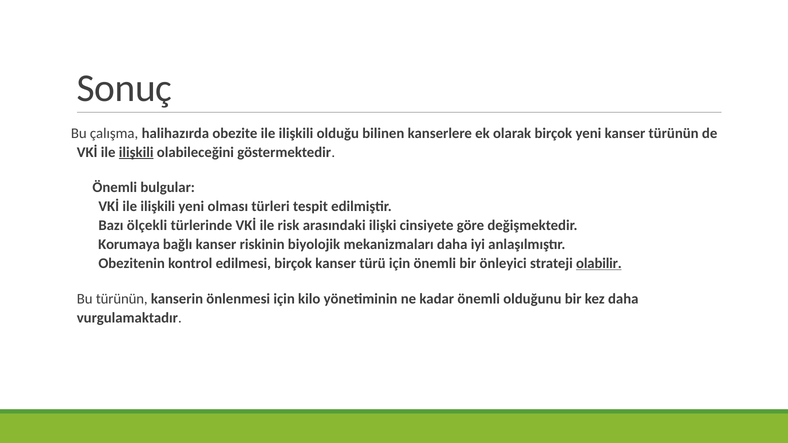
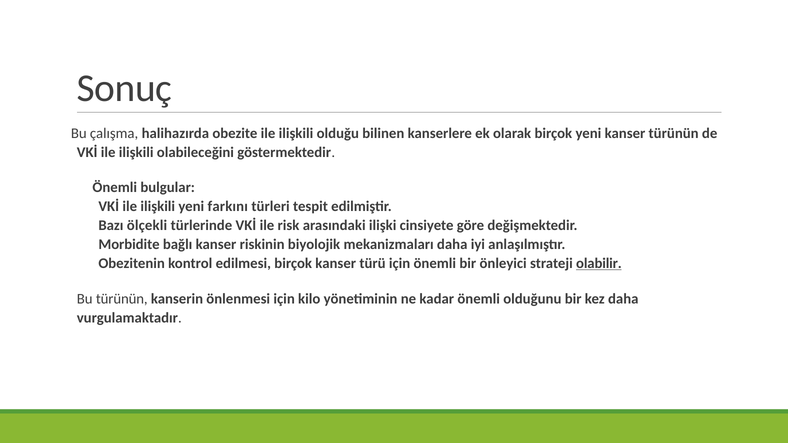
ilişkili at (136, 152) underline: present -> none
olması: olması -> farkını
Korumaya: Korumaya -> Morbidite
